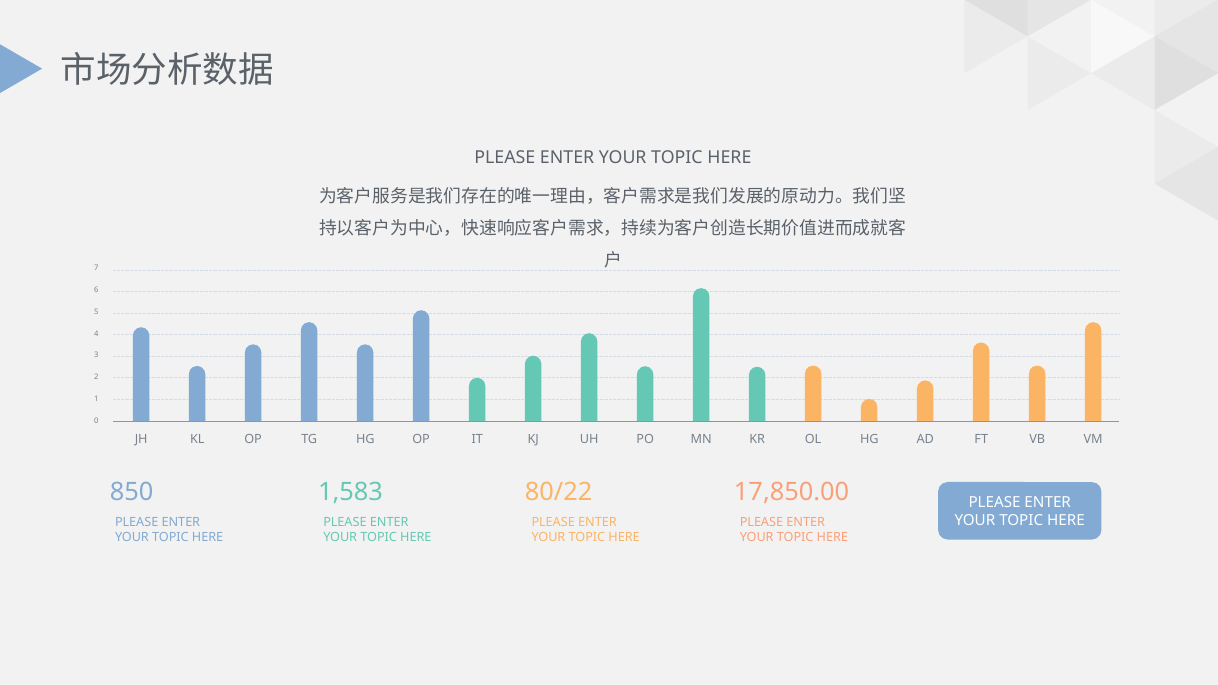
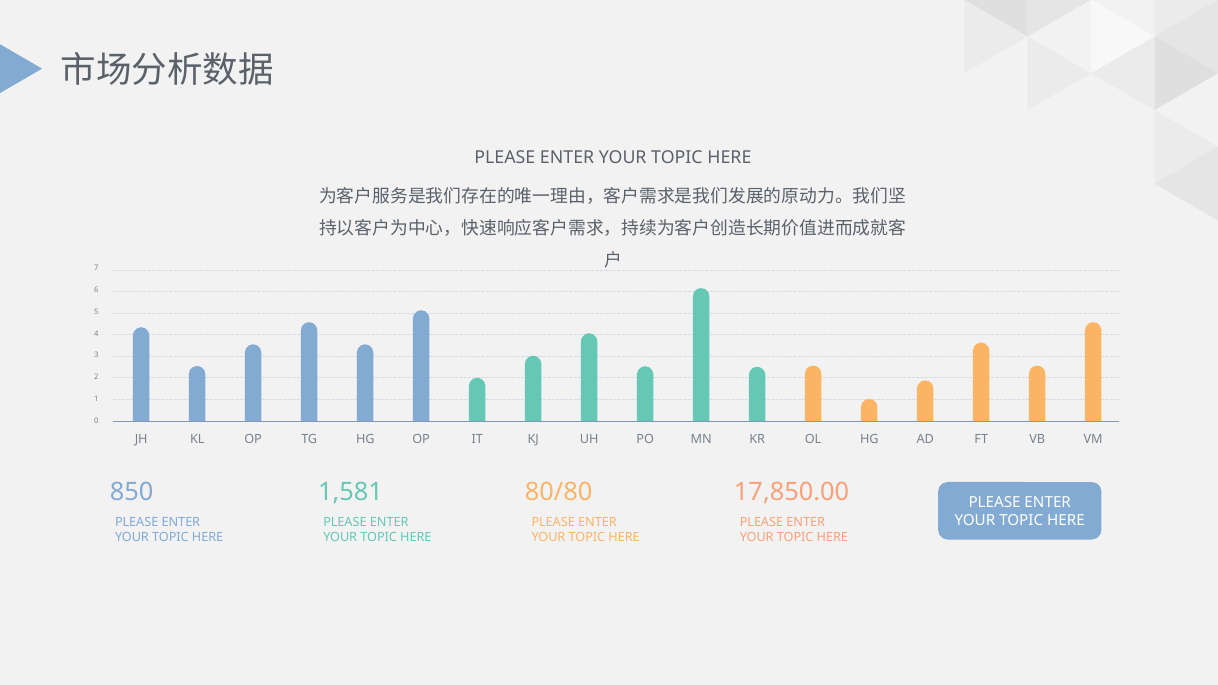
1,583: 1,583 -> 1,581
80/22: 80/22 -> 80/80
